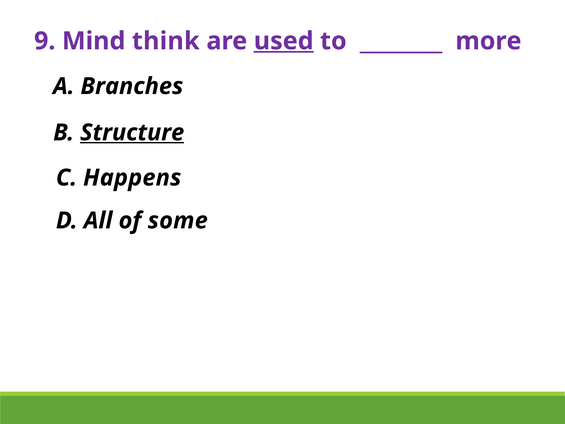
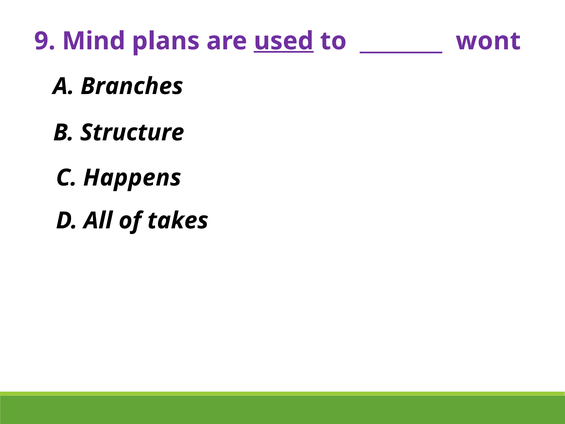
think: think -> plans
more: more -> wont
Structure underline: present -> none
some: some -> takes
